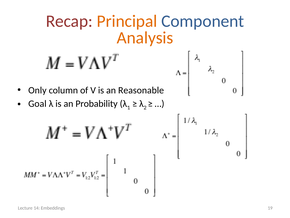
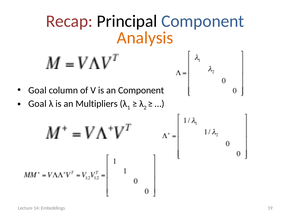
Principal colour: orange -> black
Only at (37, 90): Only -> Goal
an Reasonable: Reasonable -> Component
Probability: Probability -> Multipliers
